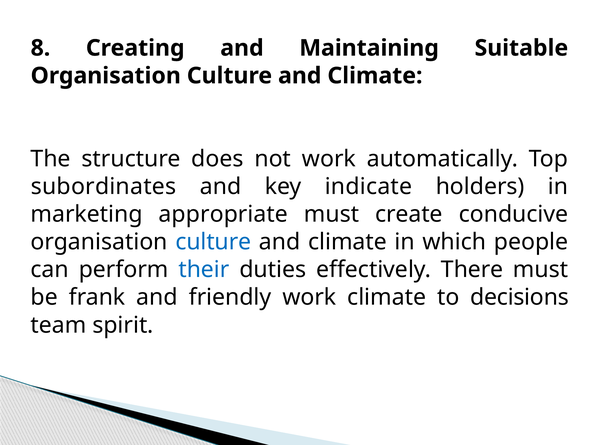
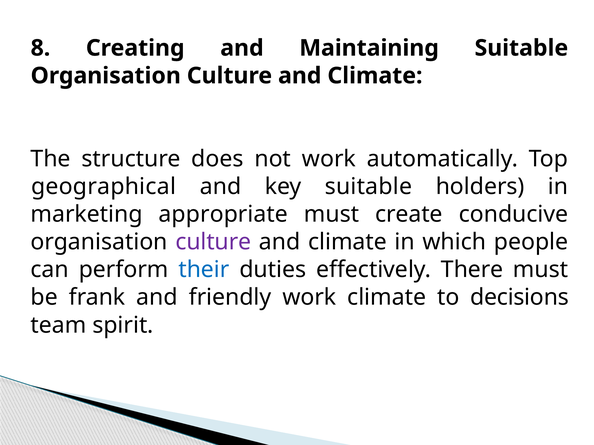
subordinates: subordinates -> geographical
key indicate: indicate -> suitable
culture at (213, 242) colour: blue -> purple
